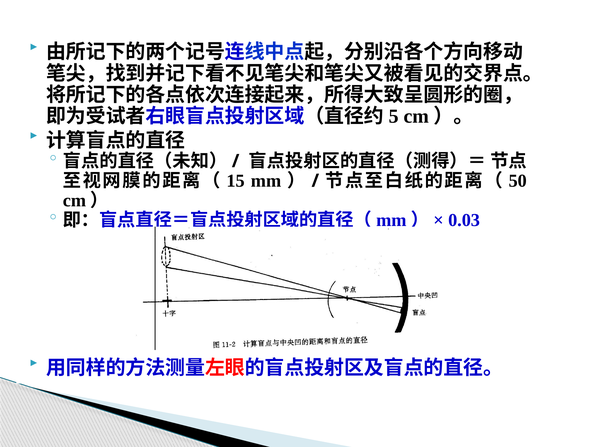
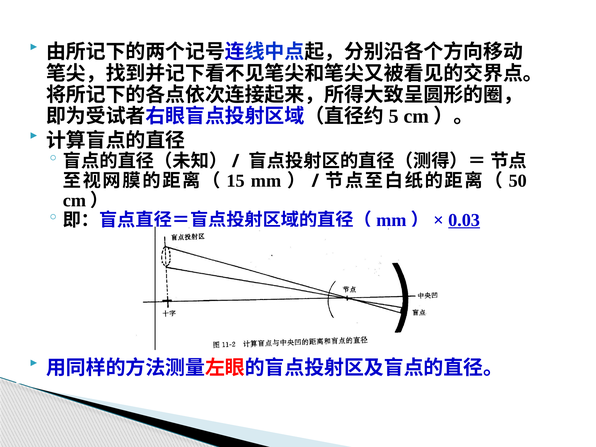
0.03 underline: none -> present
